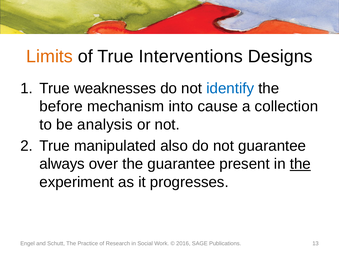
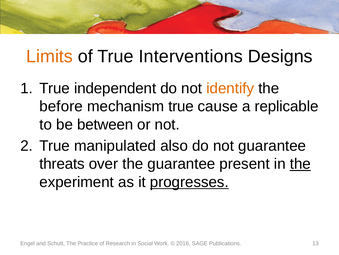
weaknesses: weaknesses -> independent
identify colour: blue -> orange
mechanism into: into -> true
collection: collection -> replicable
analysis: analysis -> between
always: always -> threats
progresses underline: none -> present
